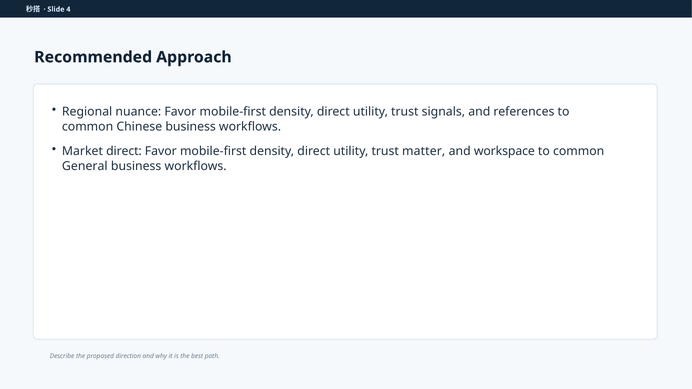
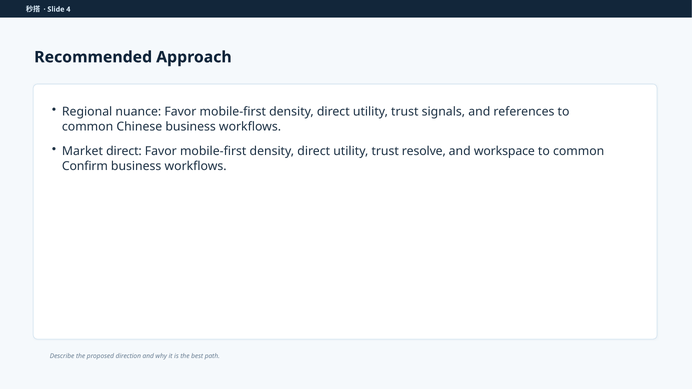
matter: matter -> resolve
General: General -> Confirm
